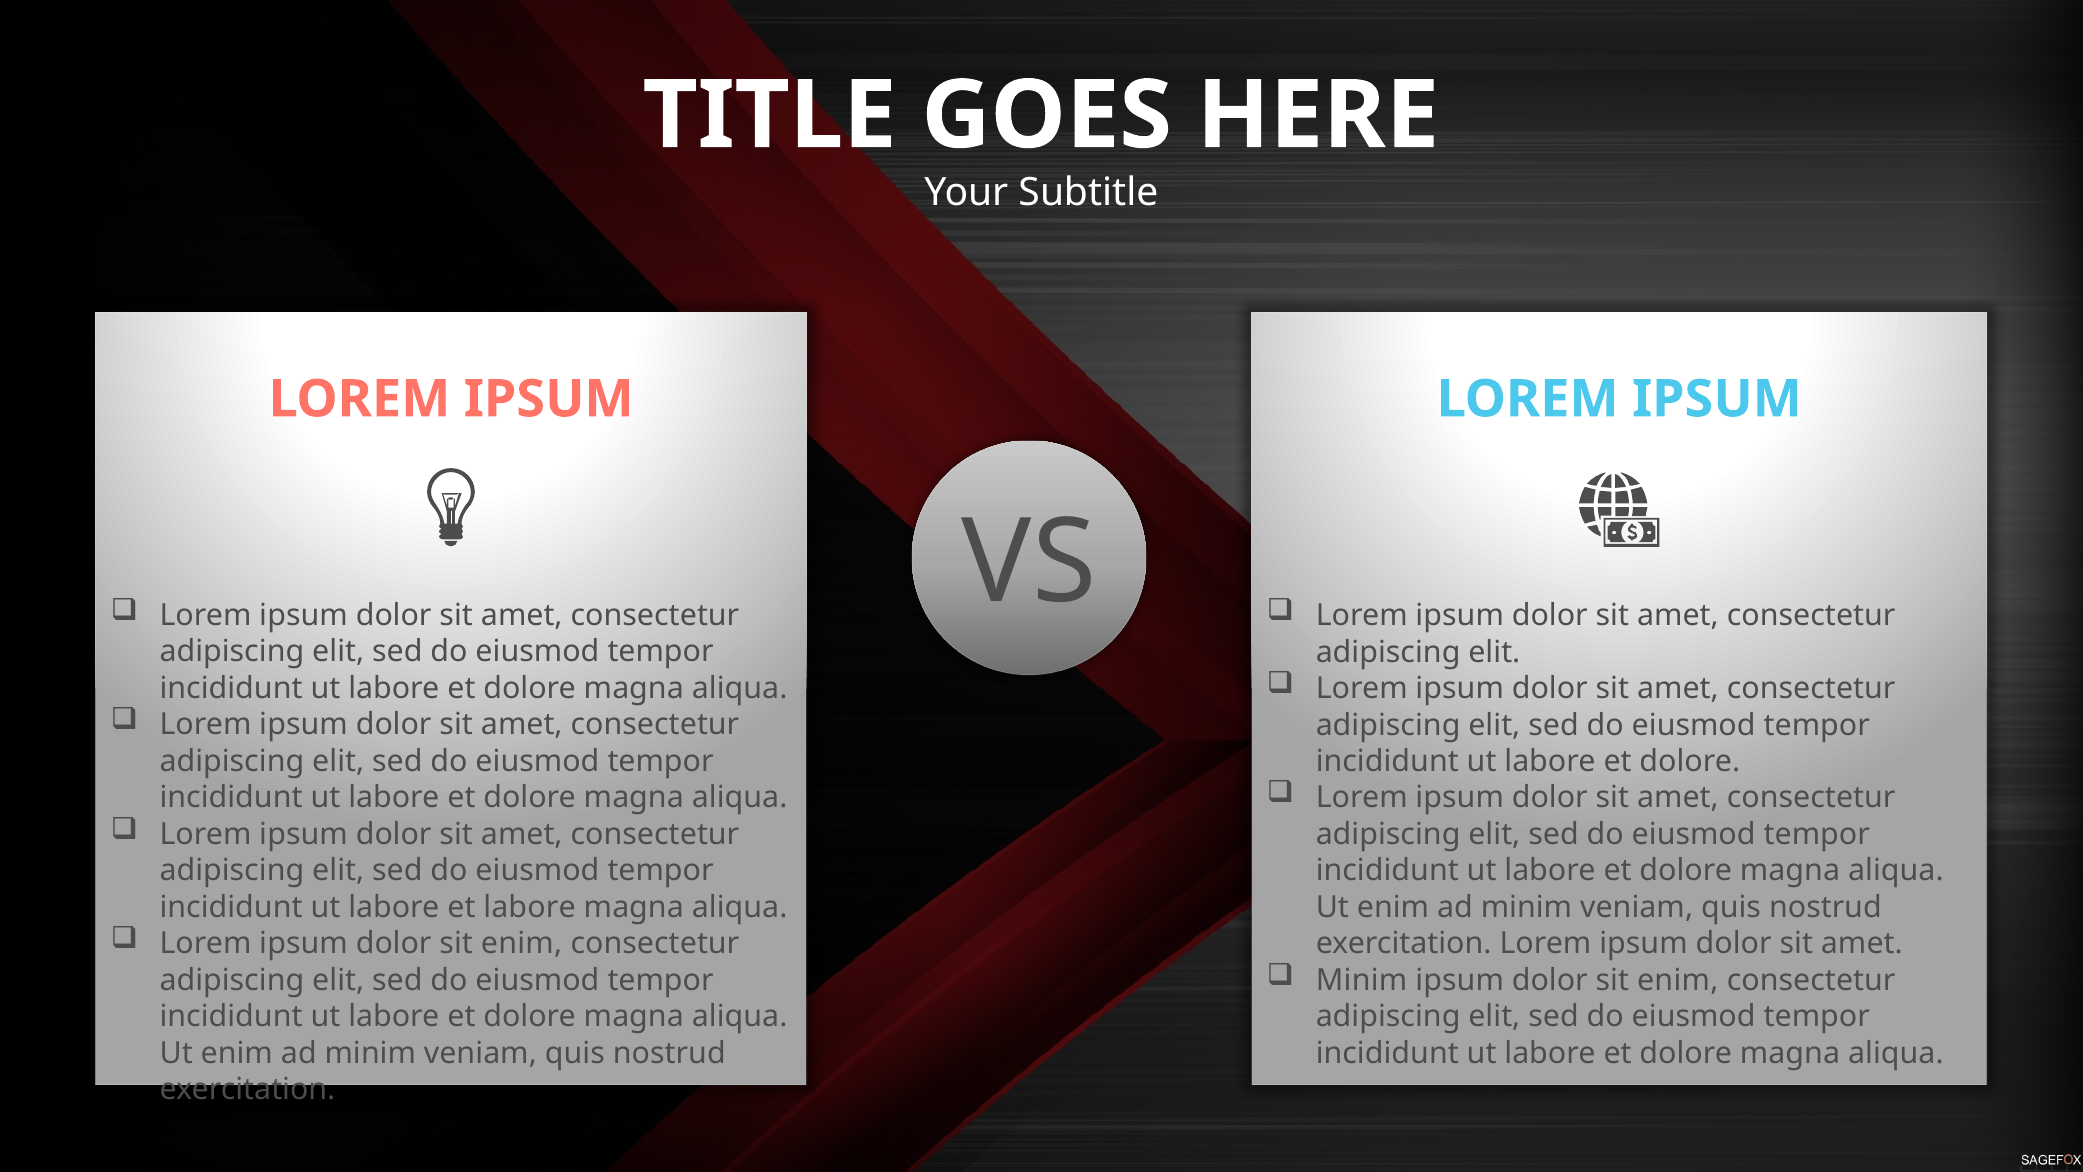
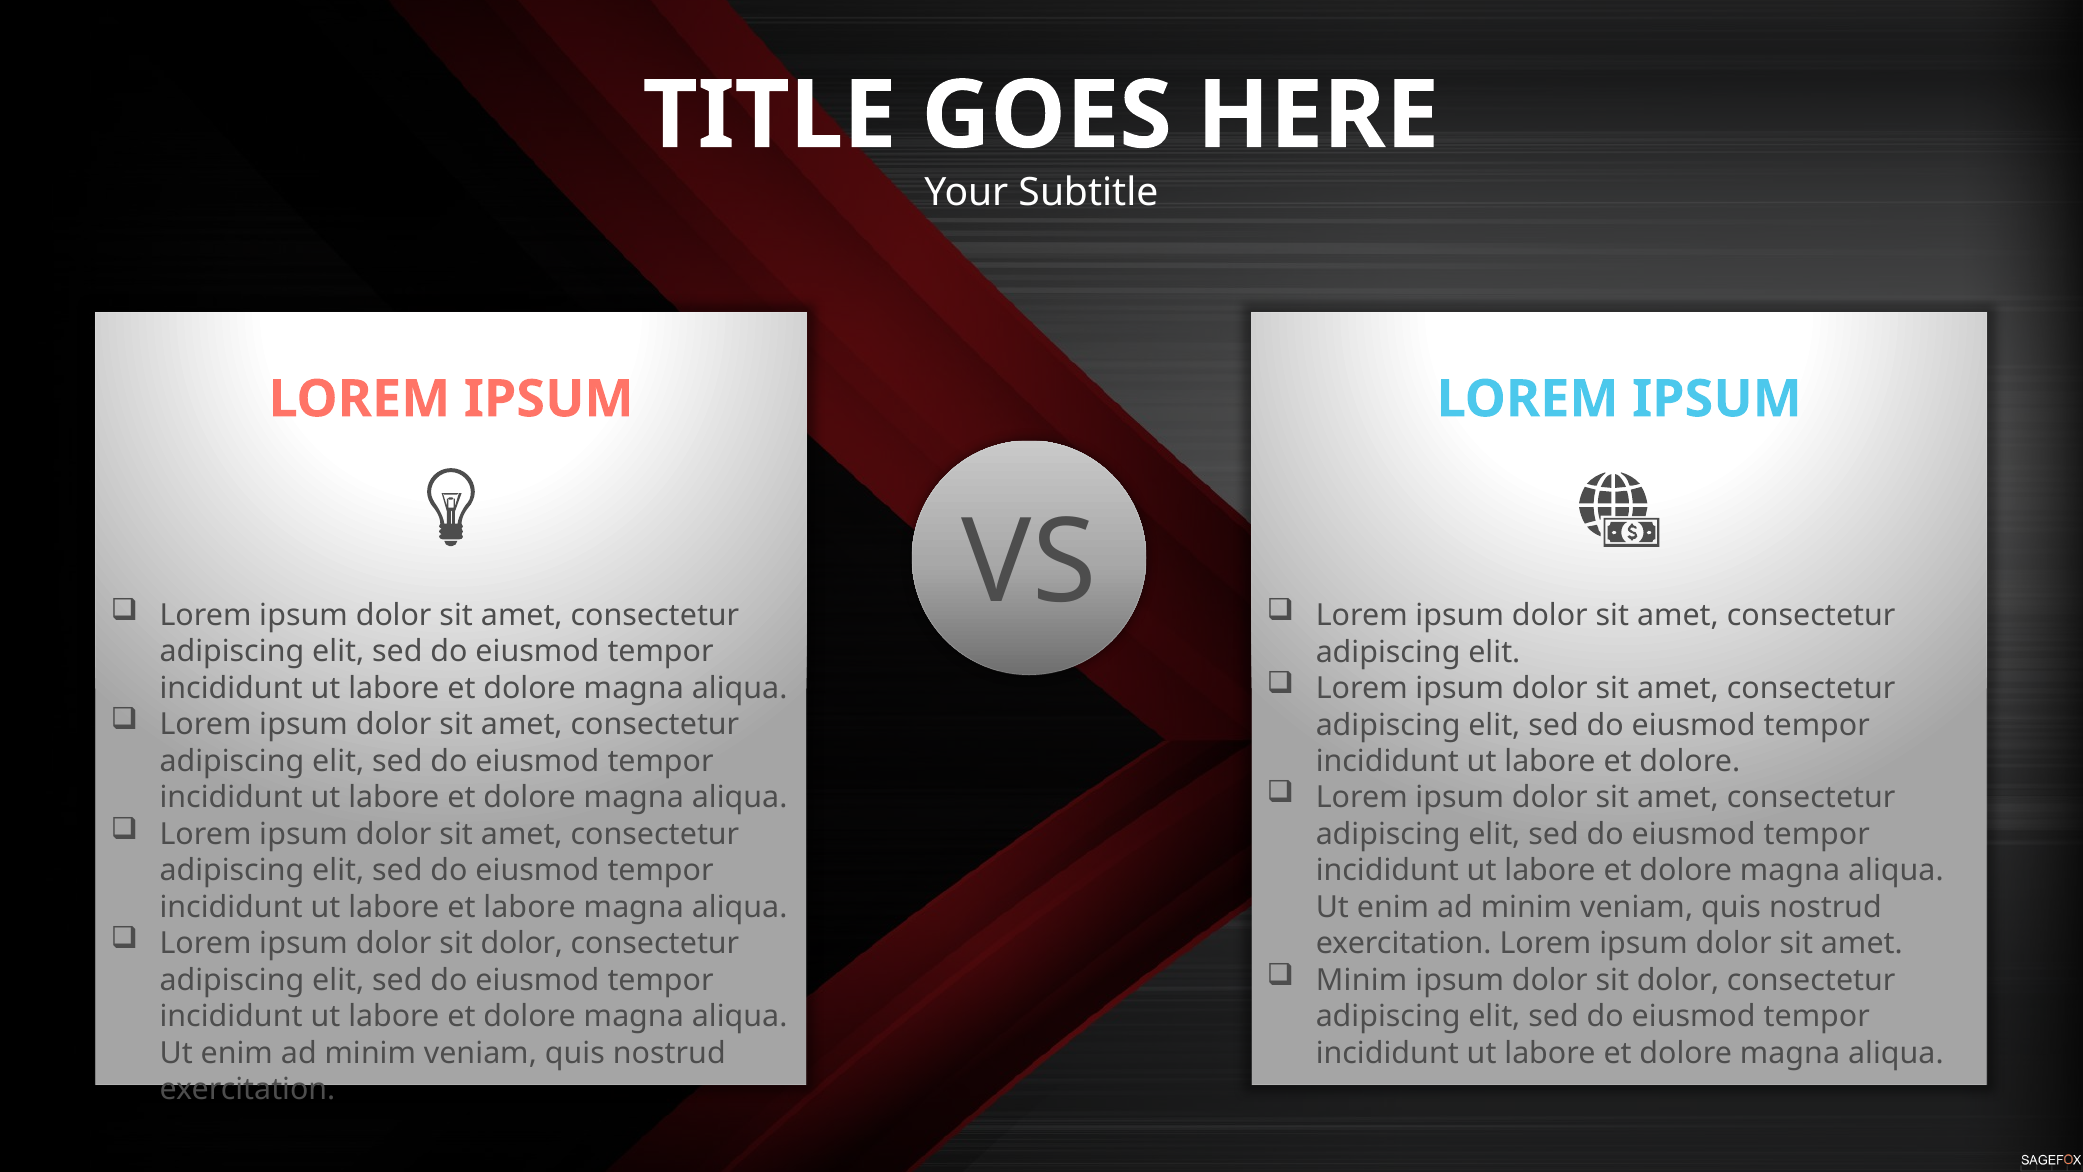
enim at (522, 944): enim -> dolor
enim at (1678, 980): enim -> dolor
